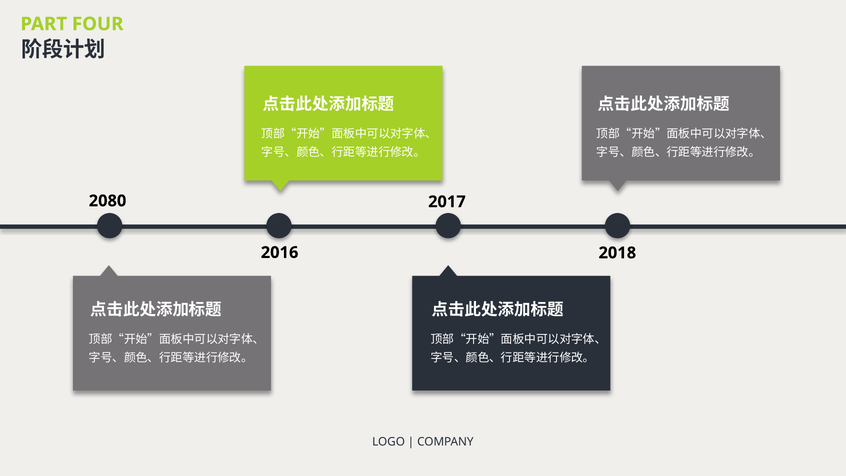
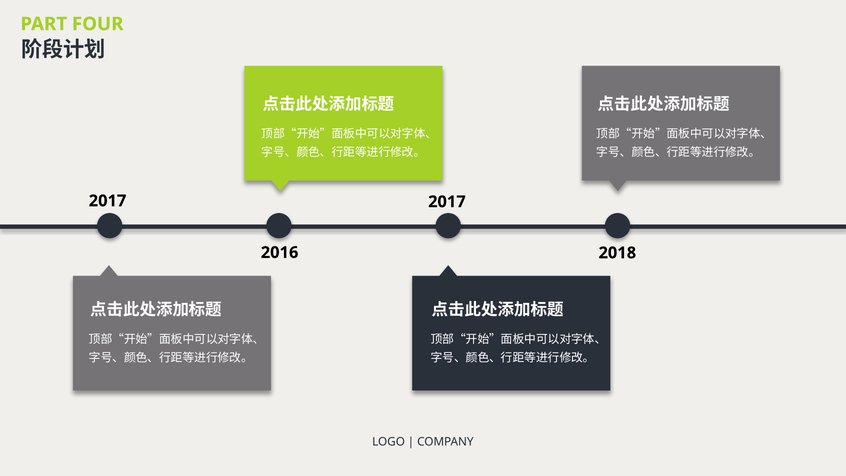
2080 at (108, 201): 2080 -> 2017
